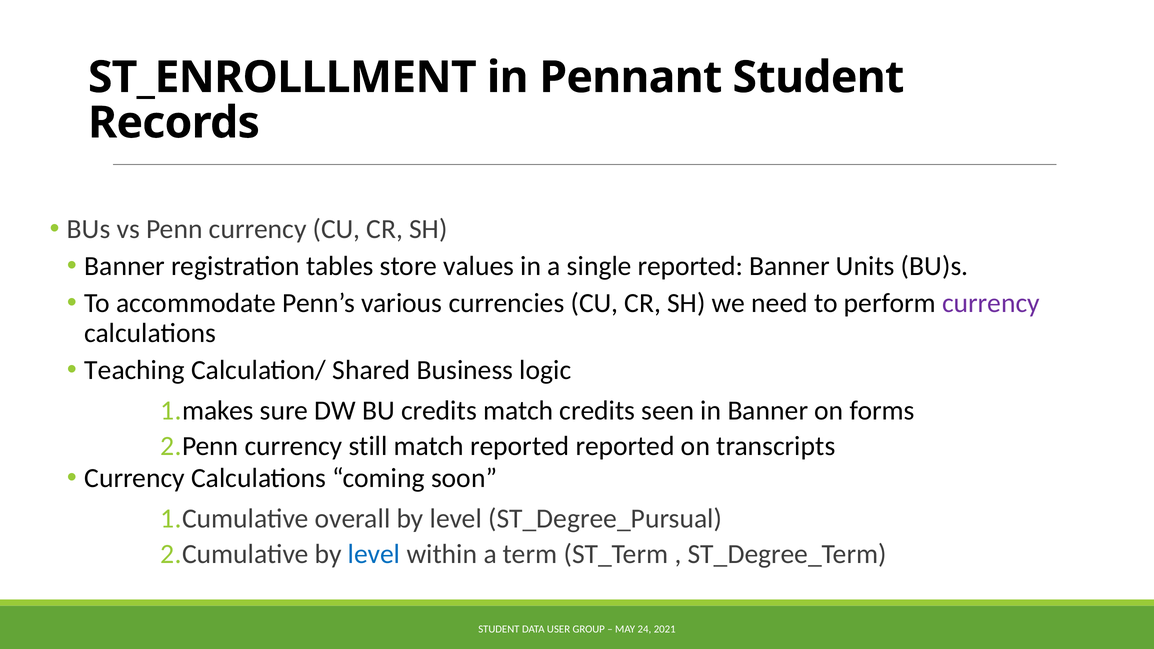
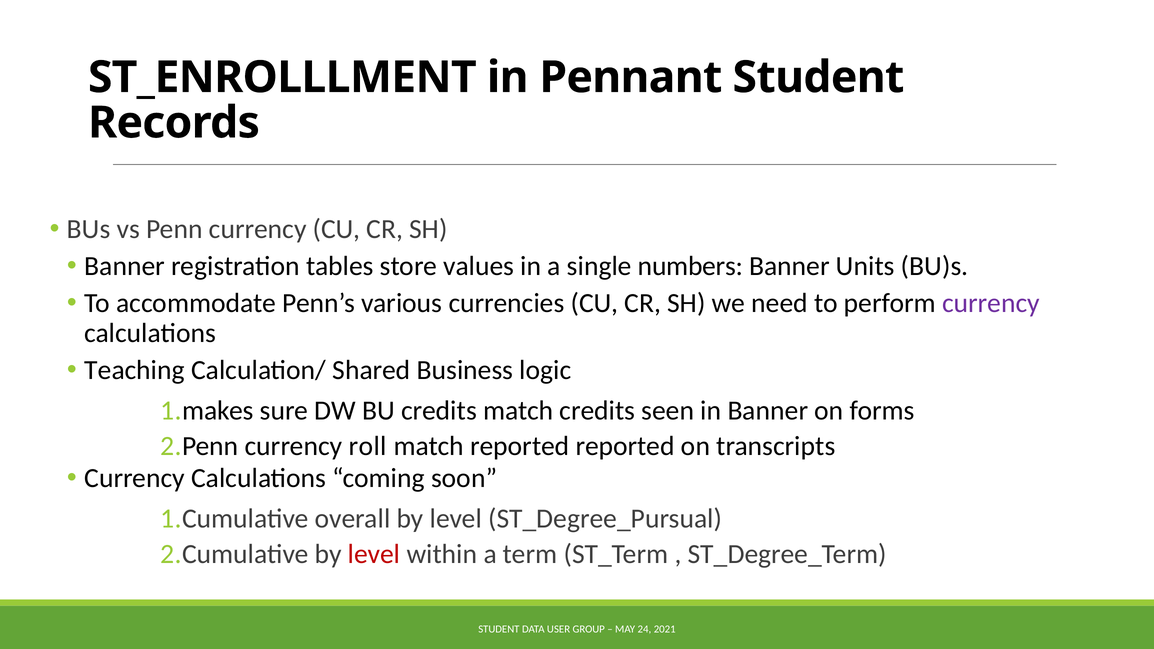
single reported: reported -> numbers
still: still -> roll
level at (374, 554) colour: blue -> red
